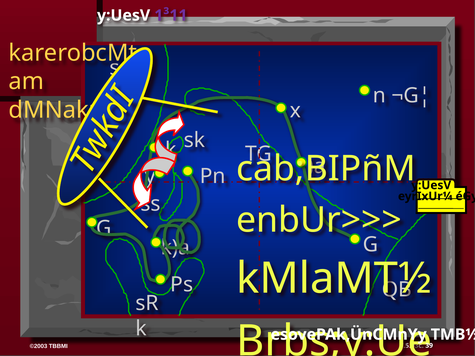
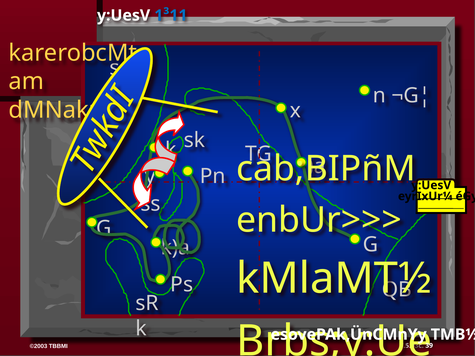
1³11 colour: purple -> blue
